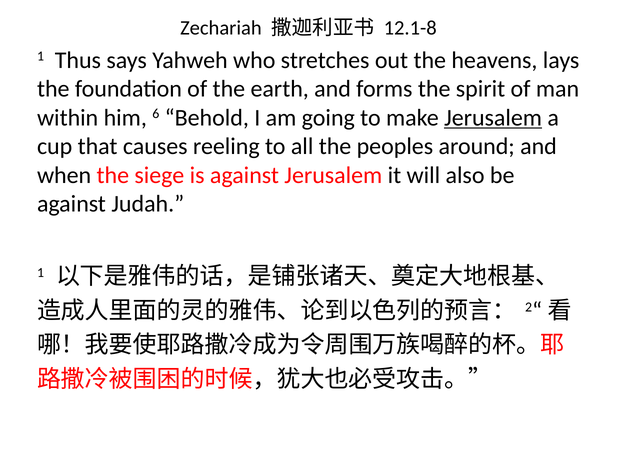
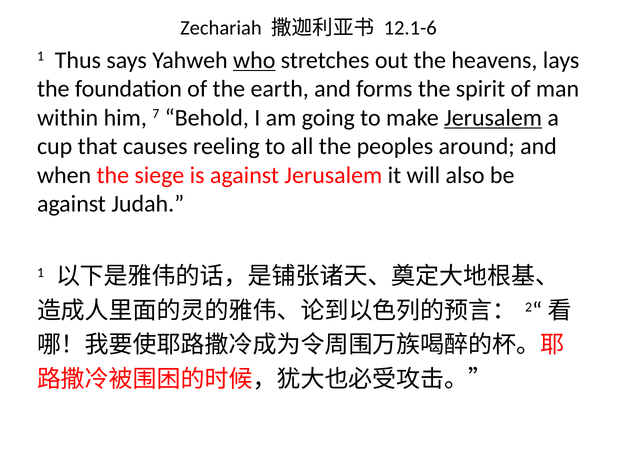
12.1-8: 12.1-8 -> 12.1-6
who underline: none -> present
6: 6 -> 7
